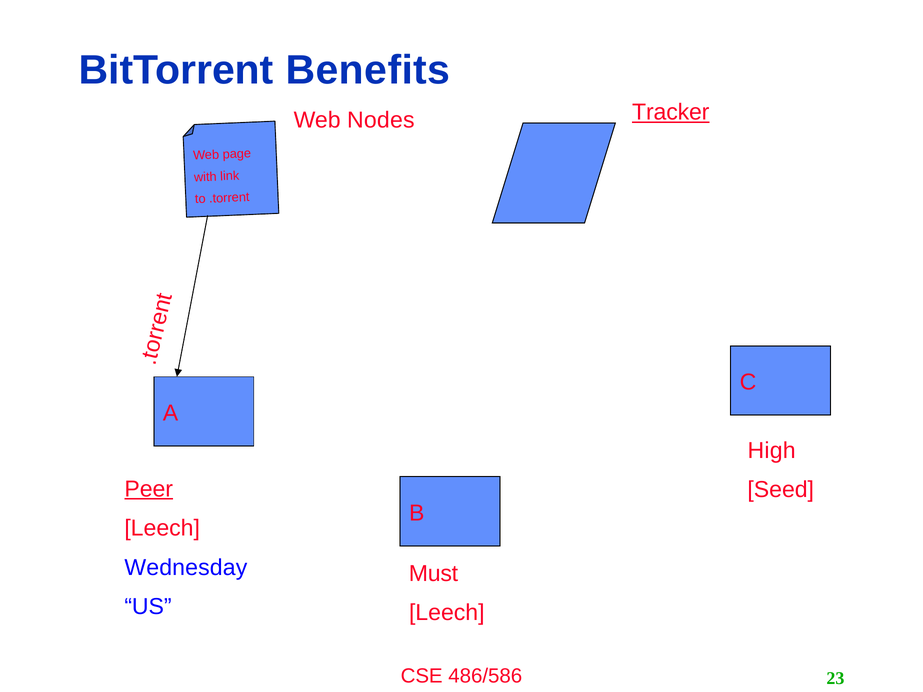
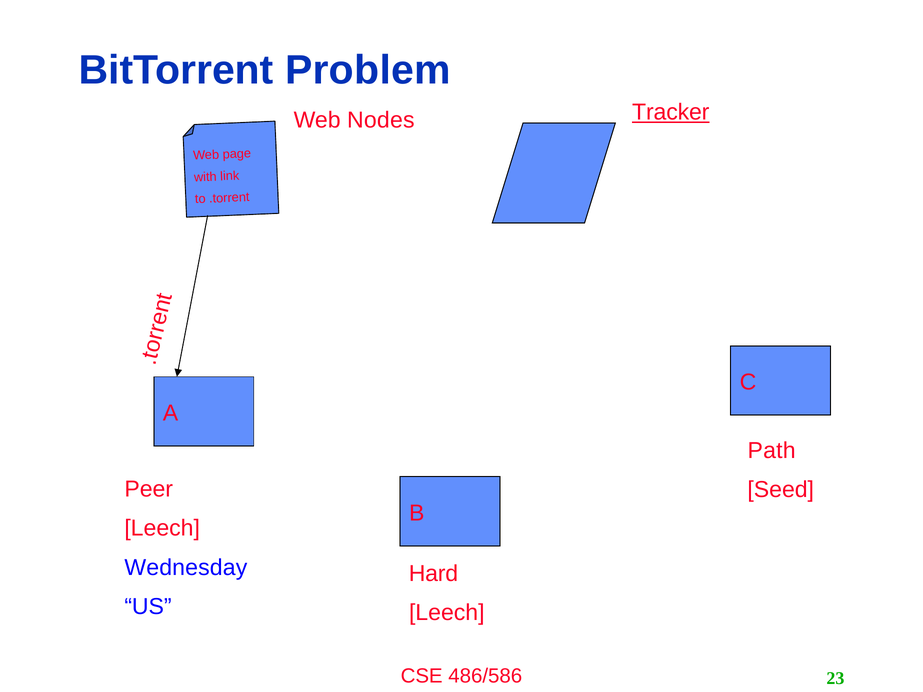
Benefits: Benefits -> Problem
High: High -> Path
Peer underline: present -> none
Must: Must -> Hard
